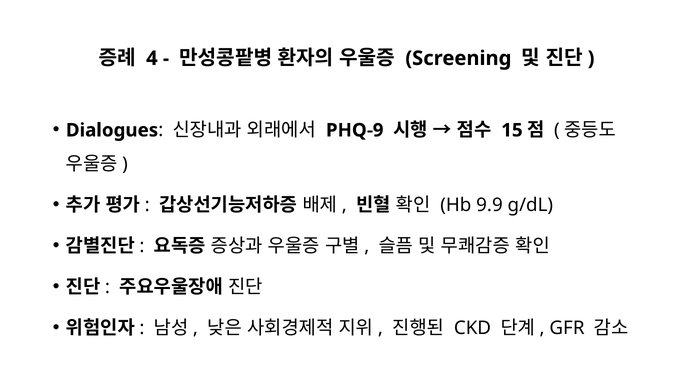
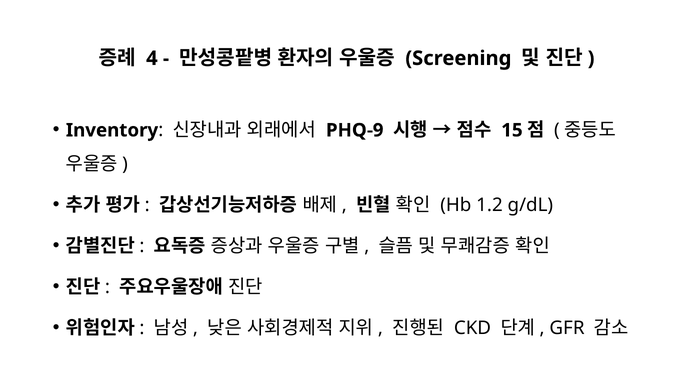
Dialogues: Dialogues -> Inventory
9.9: 9.9 -> 1.2
